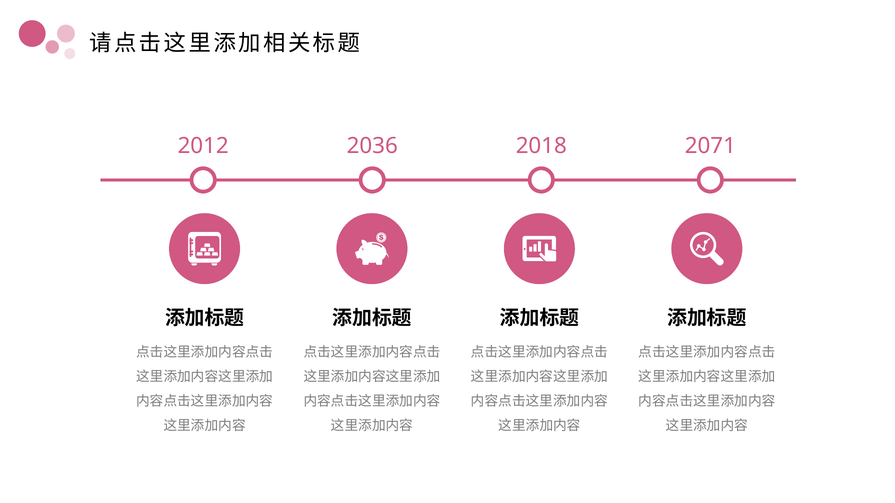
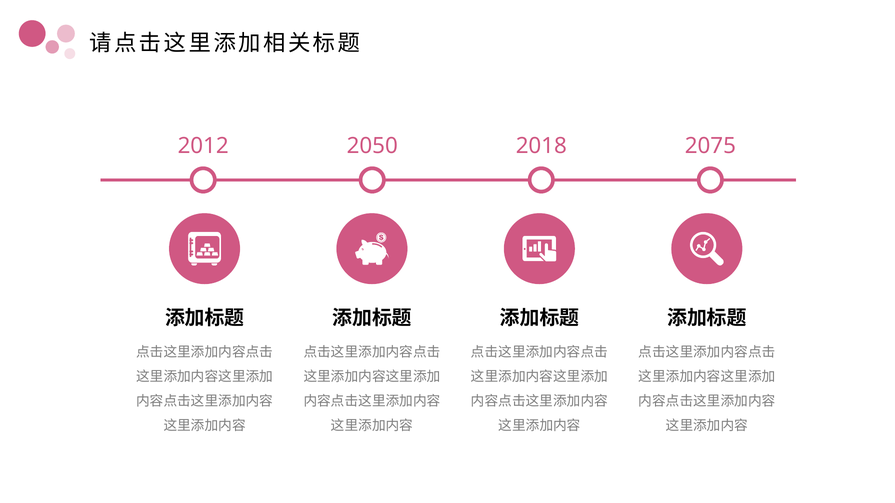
2036: 2036 -> 2050
2071: 2071 -> 2075
